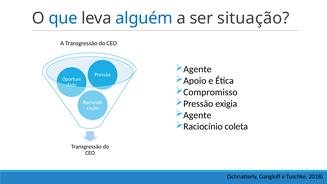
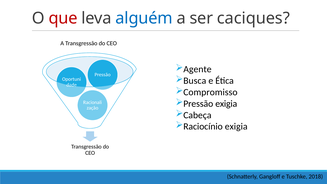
que colour: blue -> red
situação: situação -> caciques
Apoio: Apoio -> Busca
Agente at (197, 115): Agente -> Cabeça
Raciocínio coleta: coleta -> exigia
